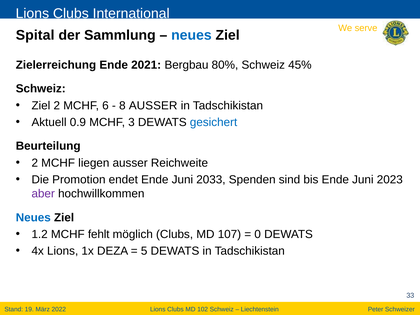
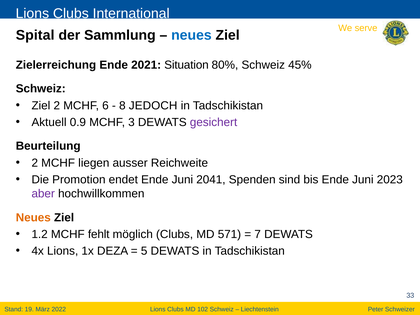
Bergbau: Bergbau -> Situation
8 AUSSER: AUSSER -> JEDOCH
gesichert colour: blue -> purple
2033: 2033 -> 2041
Neues at (33, 218) colour: blue -> orange
107: 107 -> 571
0: 0 -> 7
